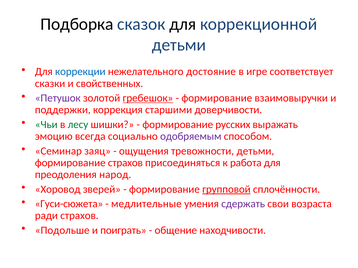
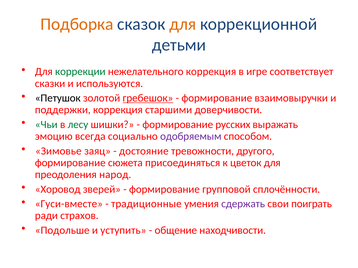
Подборка colour: black -> orange
для at (183, 24) colour: black -> orange
коррекции colour: blue -> green
нежелательного достояние: достояние -> коррекция
свойственных: свойственных -> используются
Петушок colour: purple -> black
Семинар: Семинар -> Зимовье
ощущения: ощущения -> достояние
тревожности детьми: детьми -> другого
формирование страхов: страхов -> сюжета
работа: работа -> цветок
групповой underline: present -> none
Гуси-сюжета: Гуси-сюжета -> Гуси-вместе
медлительные: медлительные -> традиционные
возраста: возраста -> поиграть
поиграть: поиграть -> уступить
